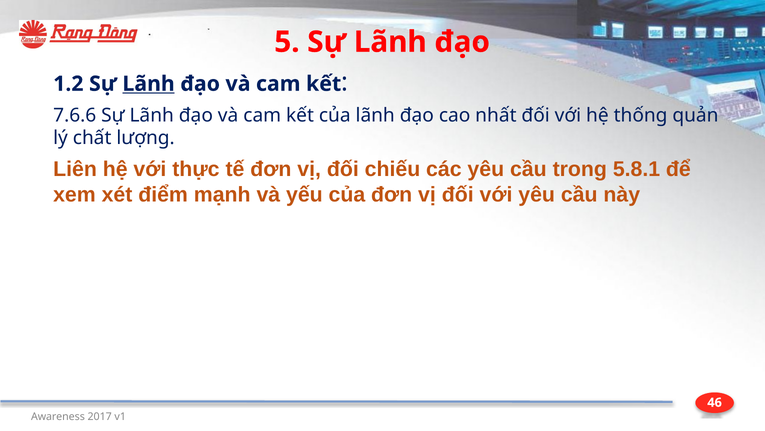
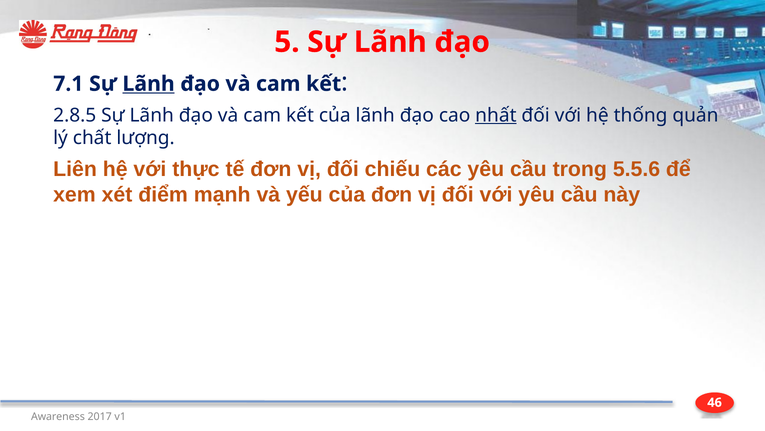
1.2: 1.2 -> 7.1
7.6.6: 7.6.6 -> 2.8.5
nhất underline: none -> present
5.8.1: 5.8.1 -> 5.5.6
